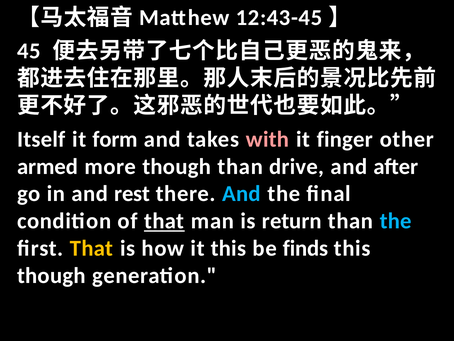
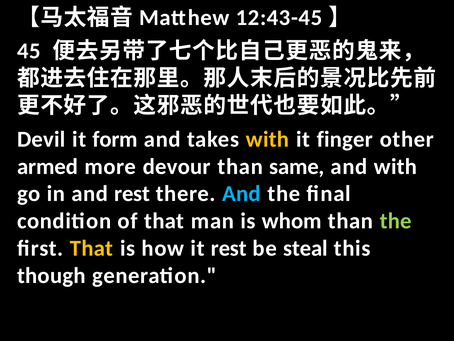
Itself: Itself -> Devil
with at (267, 139) colour: pink -> yellow
more though: though -> devour
drive: drive -> same
and after: after -> with
that at (164, 221) underline: present -> none
return: return -> whom
the at (396, 221) colour: light blue -> light green
it this: this -> rest
finds: finds -> steal
